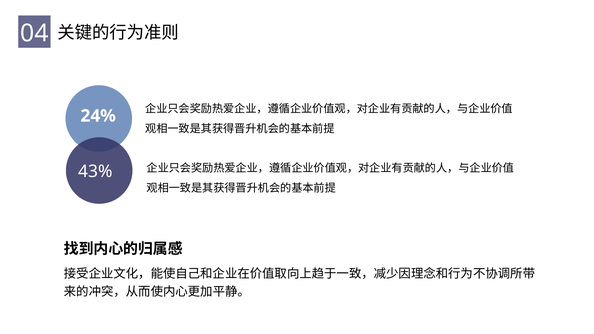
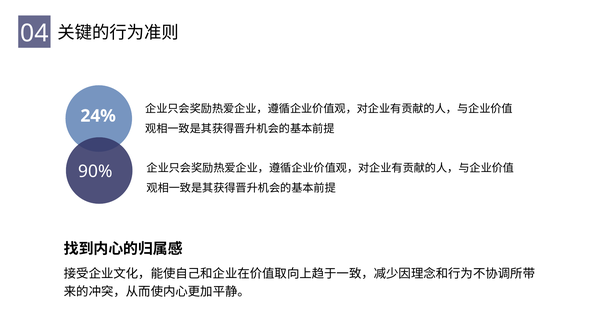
43%: 43% -> 90%
